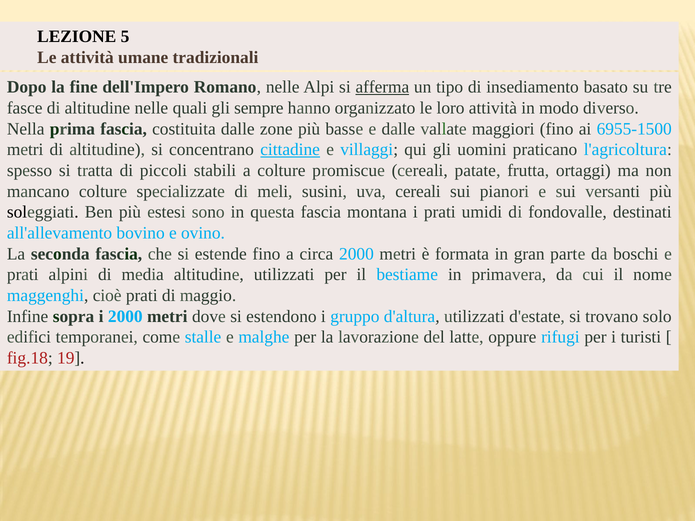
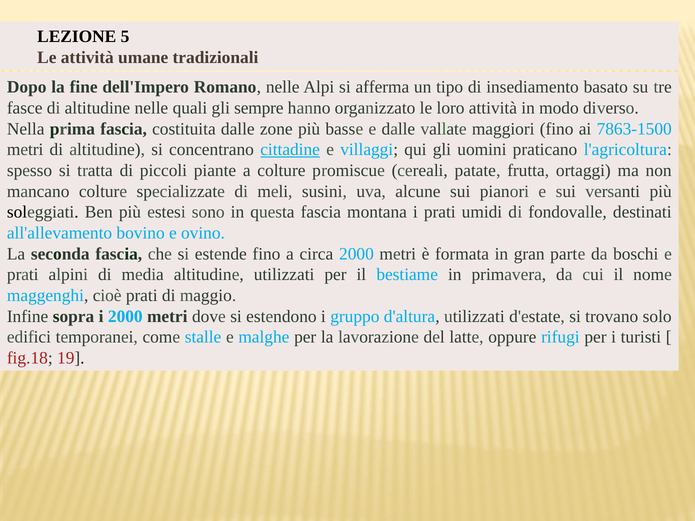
afferma underline: present -> none
6955-1500: 6955-1500 -> 7863-1500
stabili: stabili -> piante
uva cereali: cereali -> alcune
